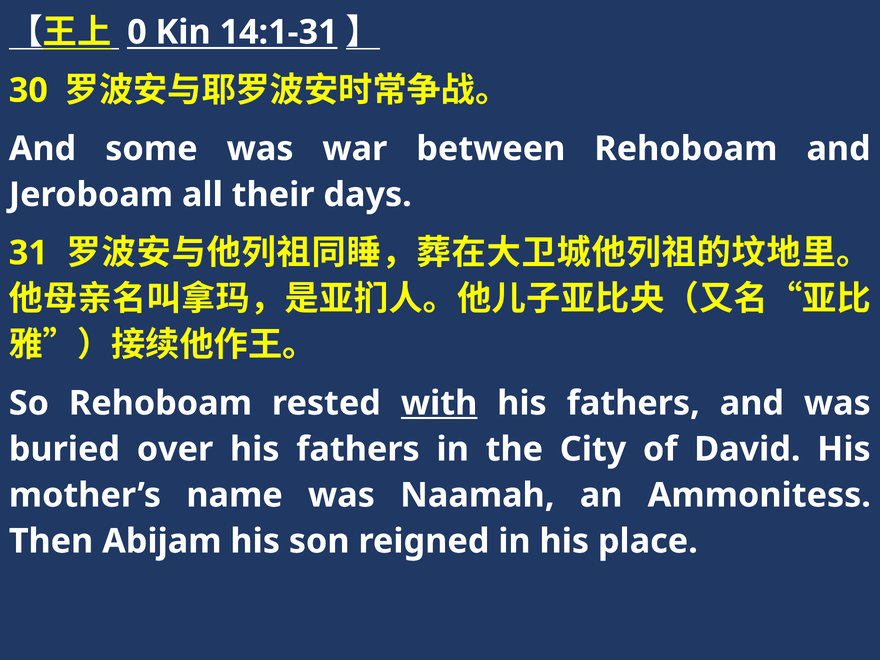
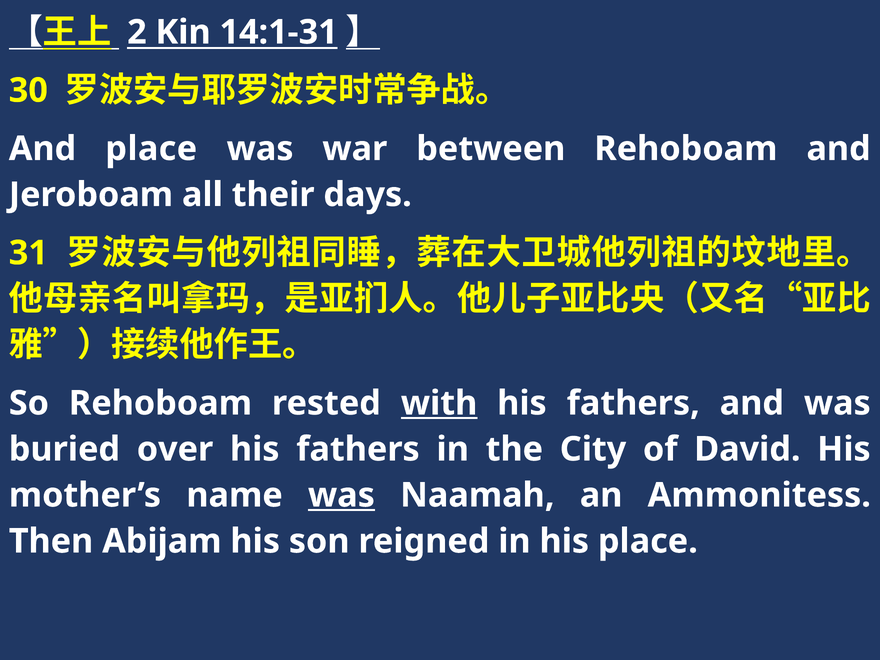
0: 0 -> 2
And some: some -> place
was at (341, 495) underline: none -> present
